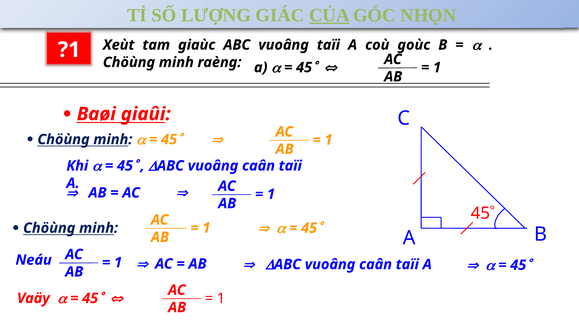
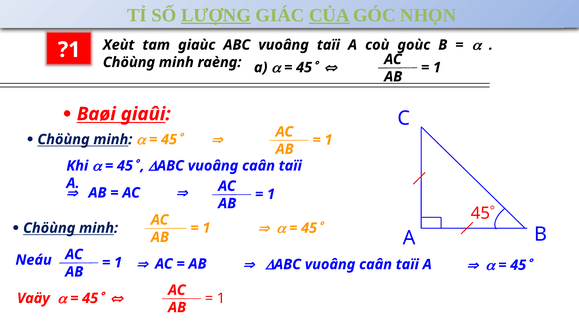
LƯỢNG underline: none -> present
